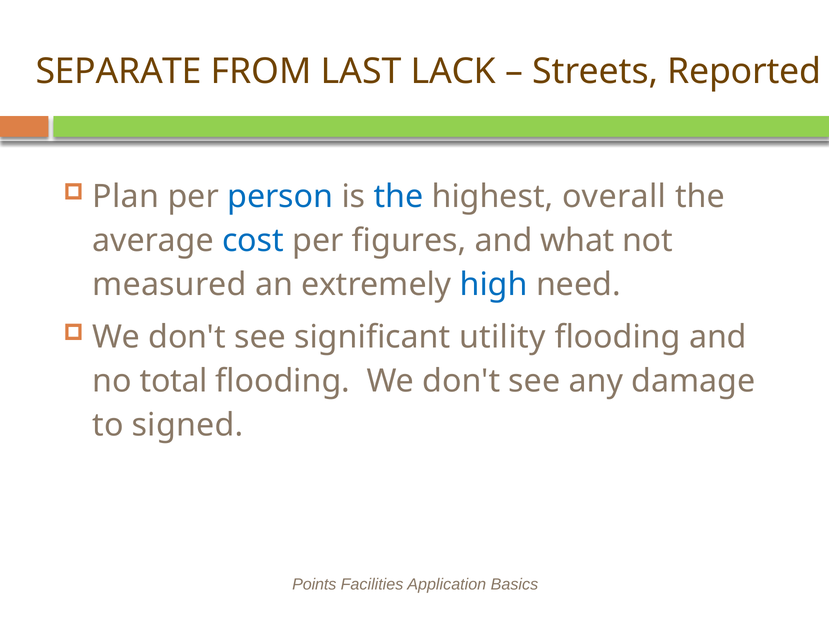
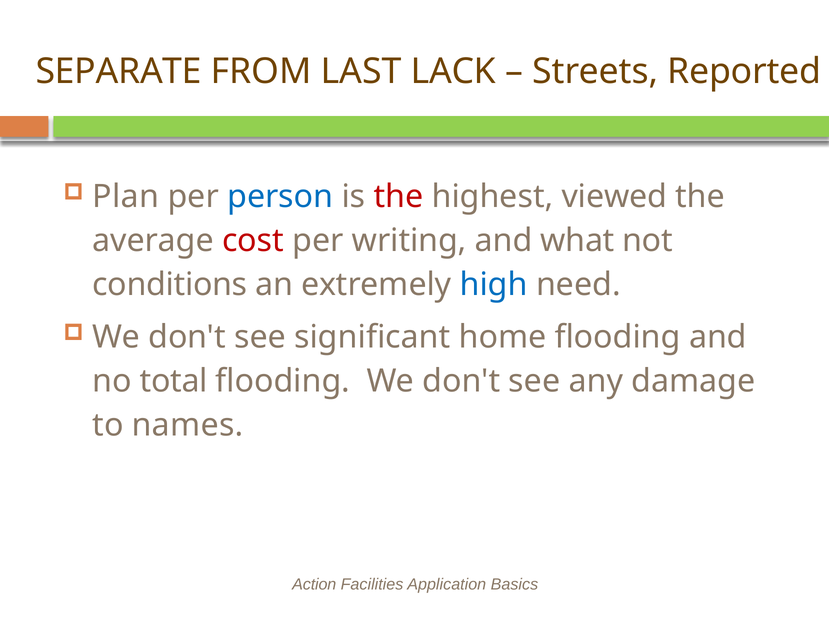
the at (398, 197) colour: blue -> red
overall: overall -> viewed
cost colour: blue -> red
figures: figures -> writing
measured: measured -> conditions
utility: utility -> home
signed: signed -> names
Points: Points -> Action
